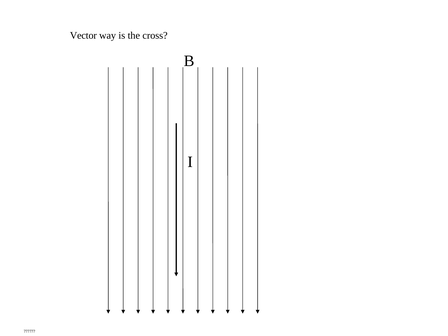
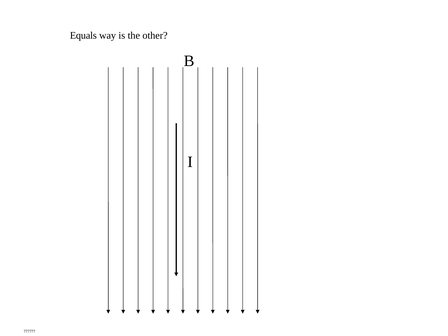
Vector: Vector -> Equals
cross: cross -> other
